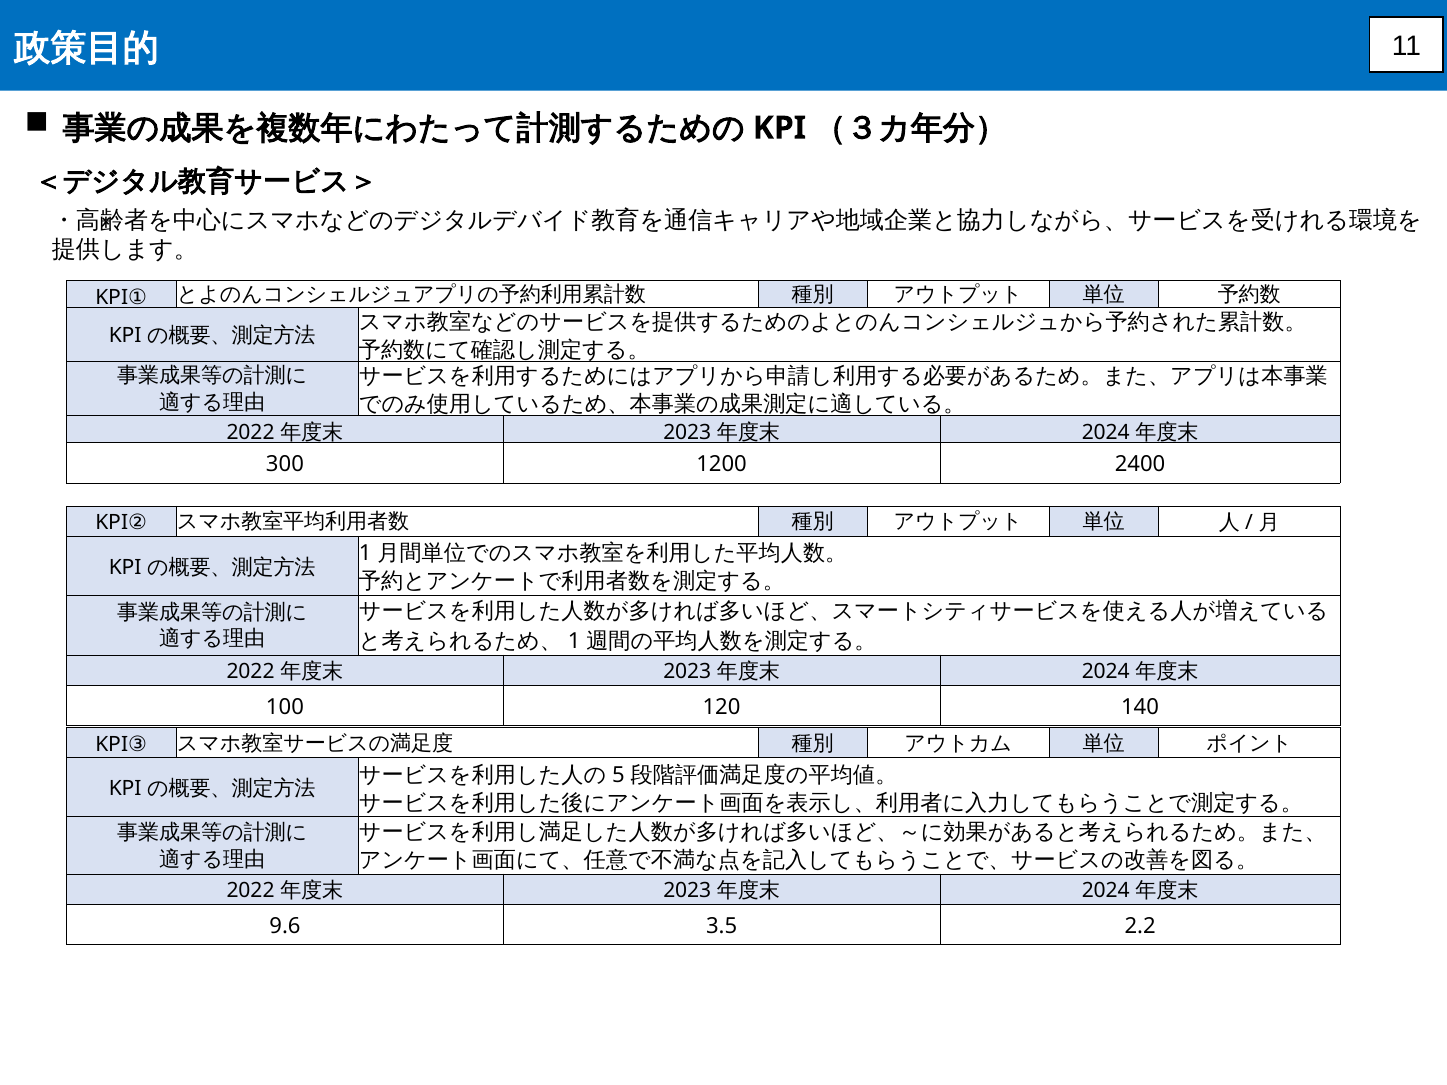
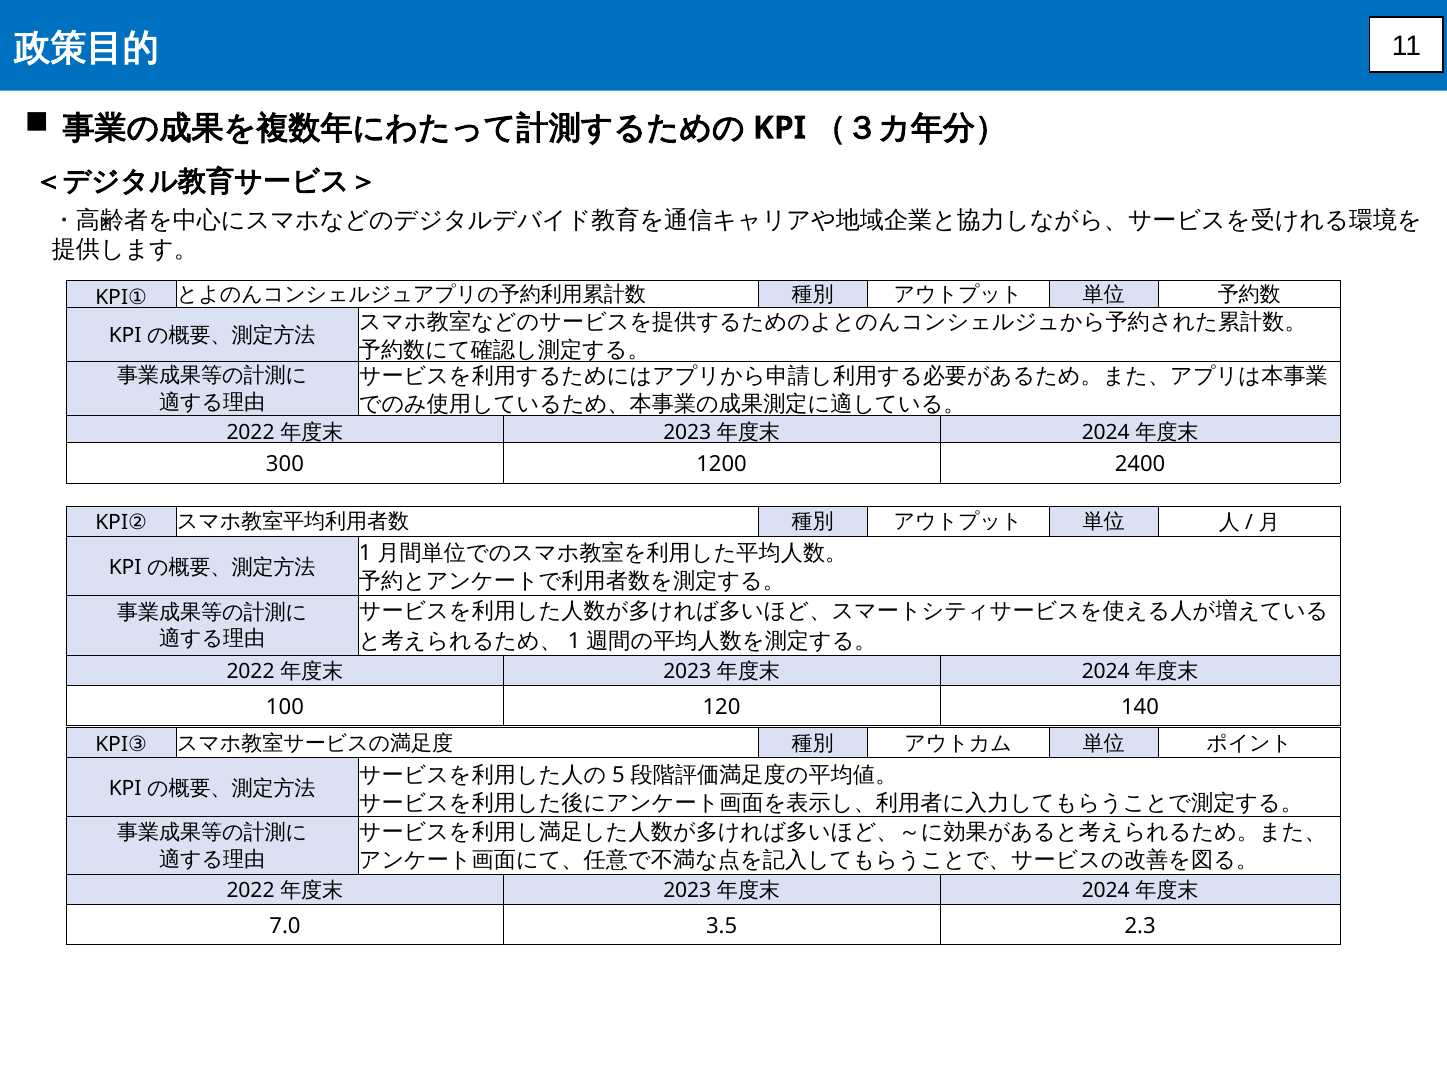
9.6: 9.6 -> 7.0
2.2: 2.2 -> 2.3
